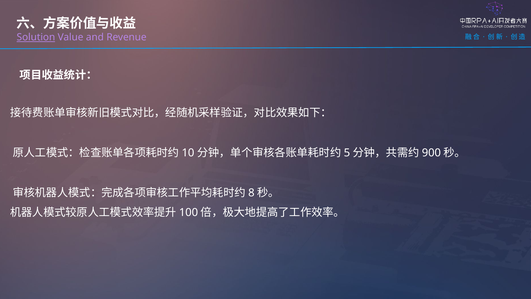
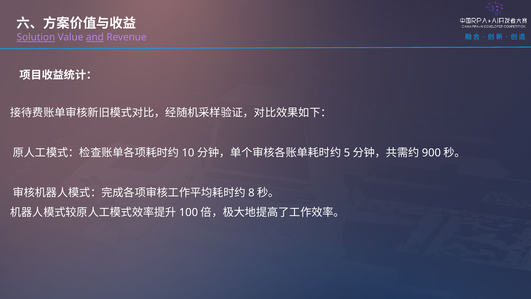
and underline: none -> present
